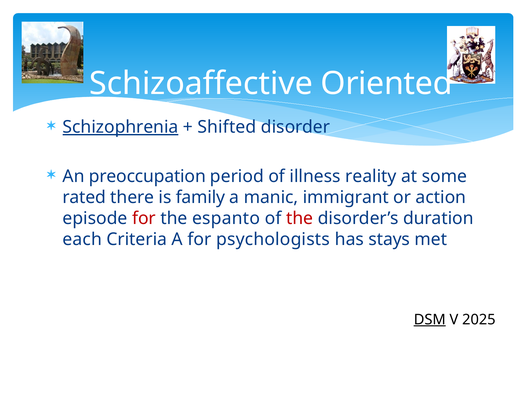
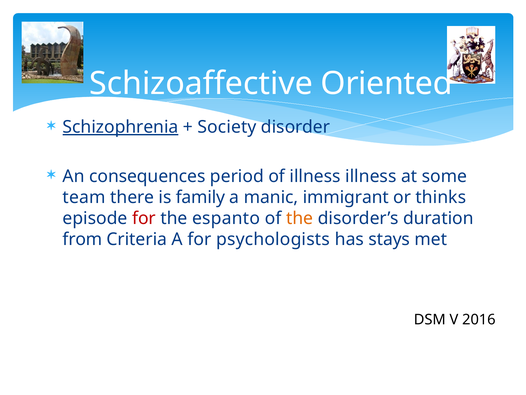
Shifted: Shifted -> Society
preoccupation: preoccupation -> consequences
illness reality: reality -> illness
rated: rated -> team
action: action -> thinks
the at (300, 218) colour: red -> orange
each: each -> from
DSM underline: present -> none
2025: 2025 -> 2016
